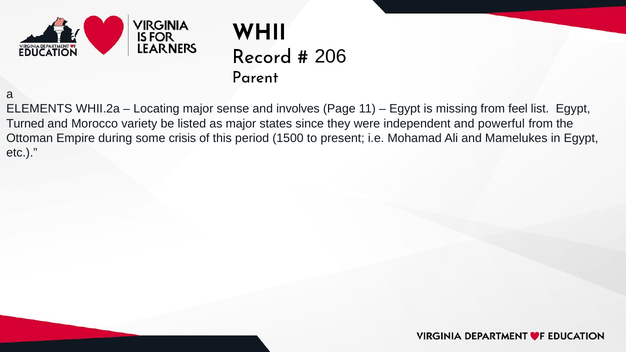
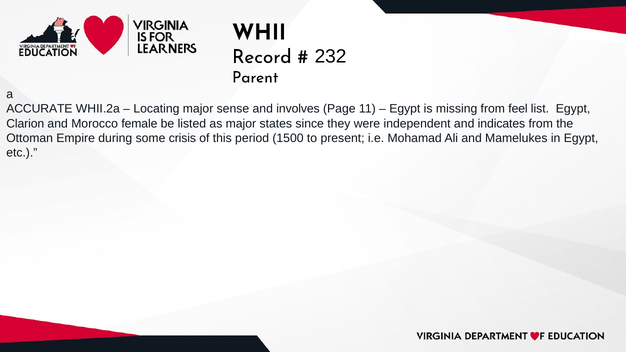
206: 206 -> 232
ELEMENTS: ELEMENTS -> ACCURATE
Turned: Turned -> Clarion
variety: variety -> female
powerful: powerful -> indicates
